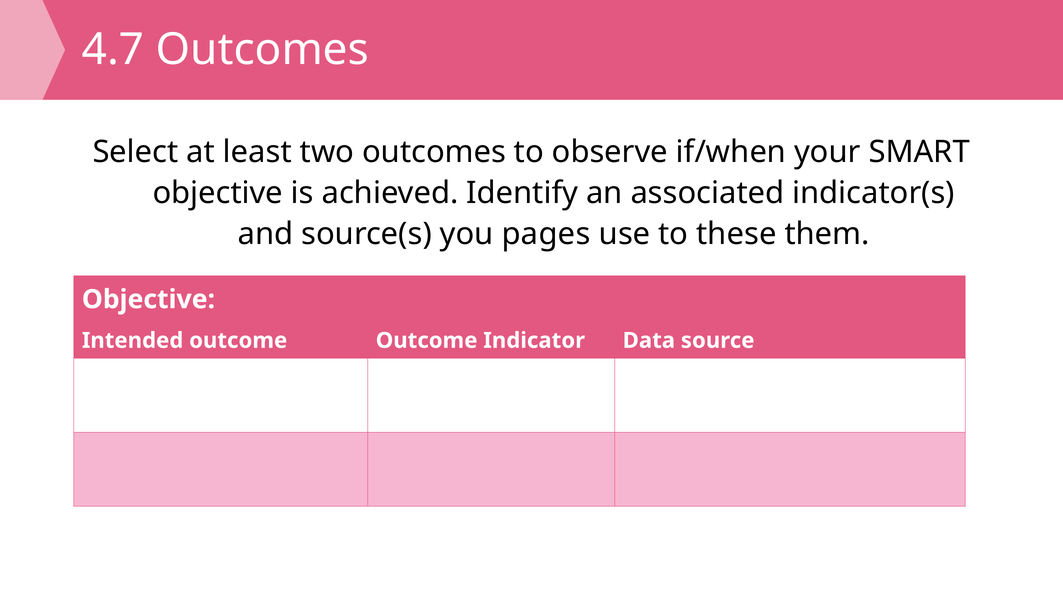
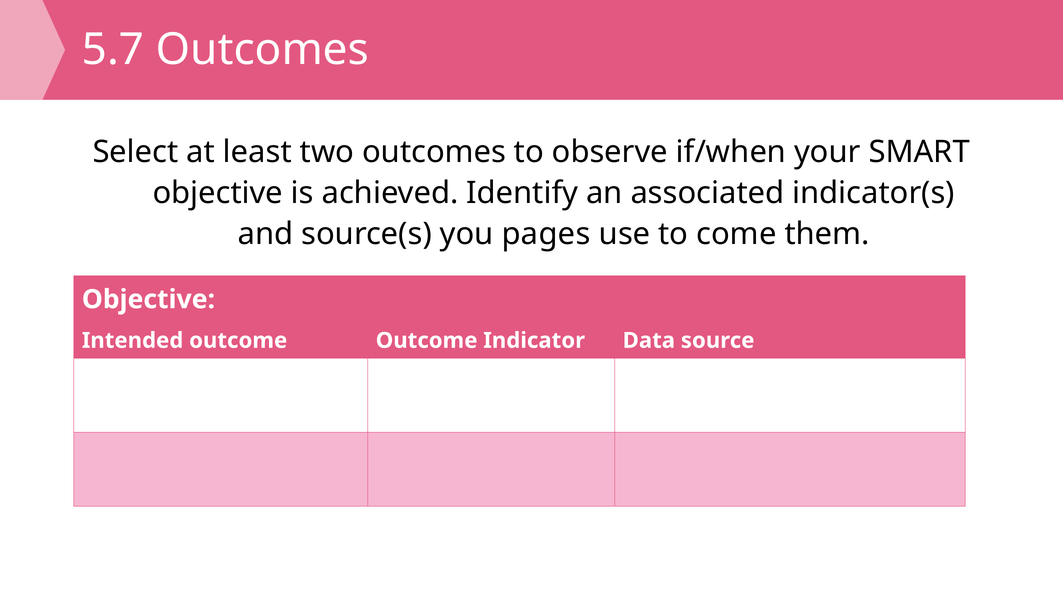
4.7: 4.7 -> 5.7
these: these -> come
